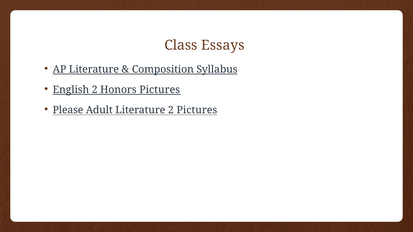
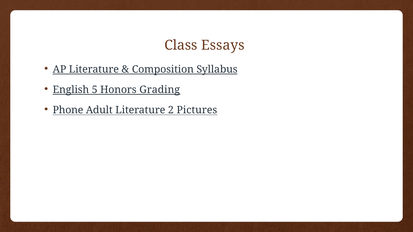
English 2: 2 -> 5
Honors Pictures: Pictures -> Grading
Please: Please -> Phone
